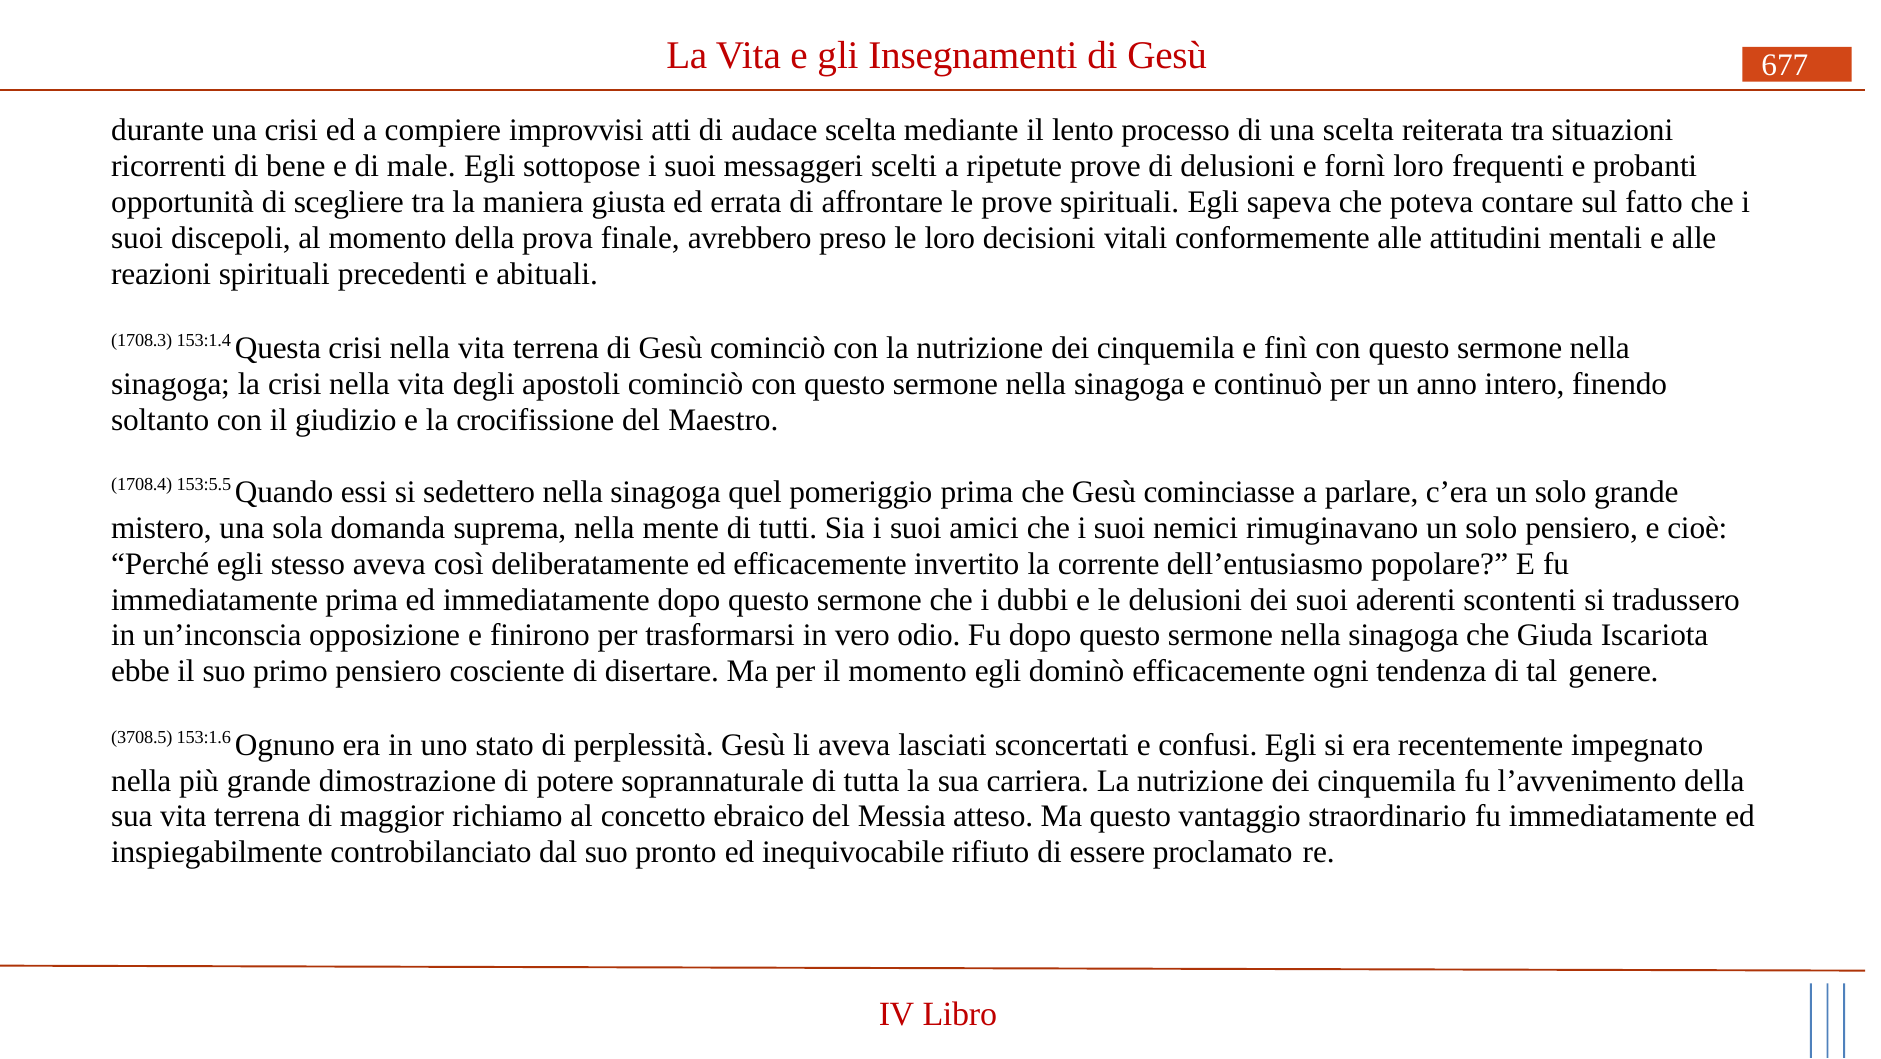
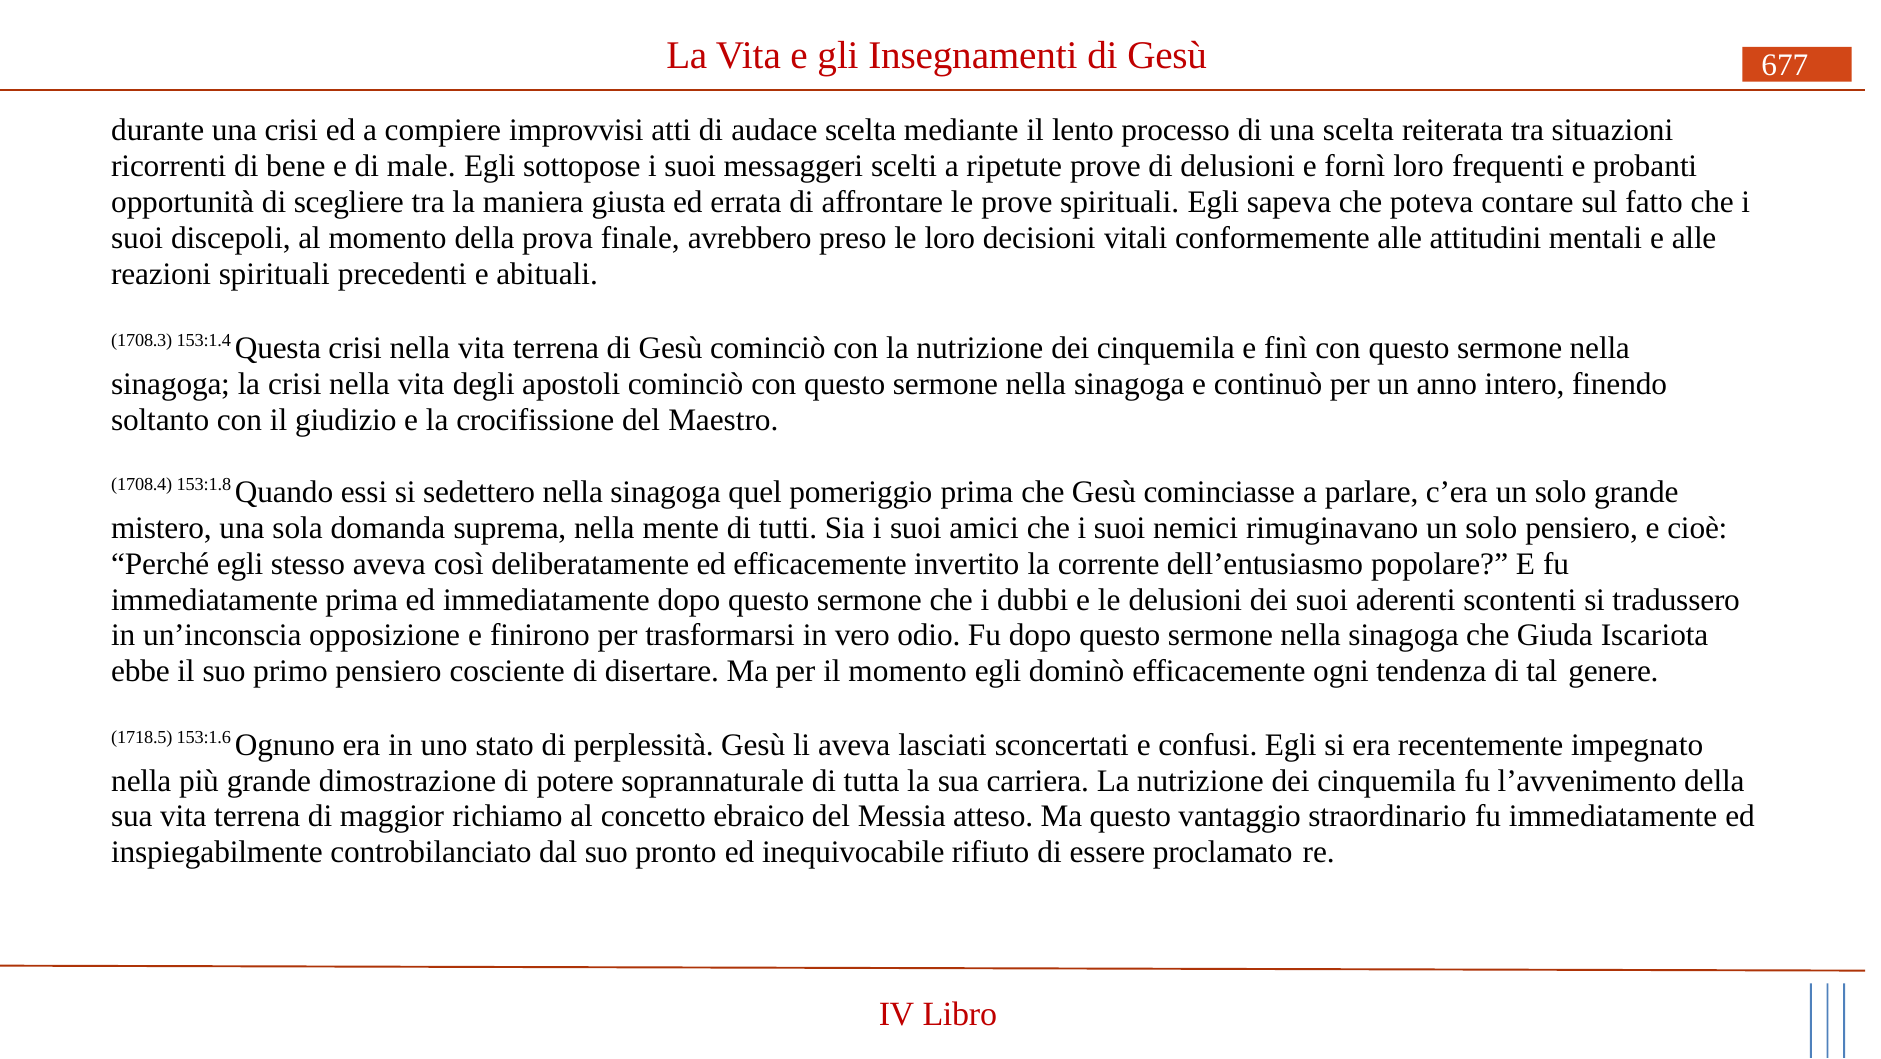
153:5.5: 153:5.5 -> 153:1.8
3708.5: 3708.5 -> 1718.5
